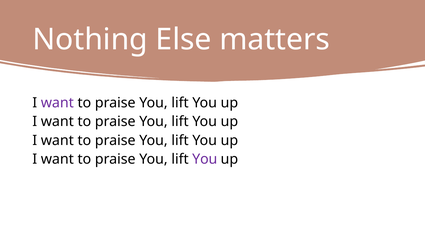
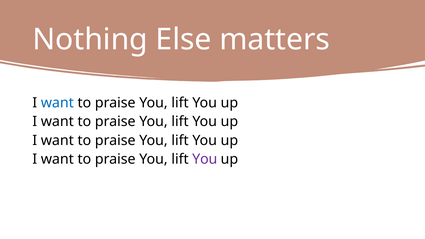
want at (57, 103) colour: purple -> blue
